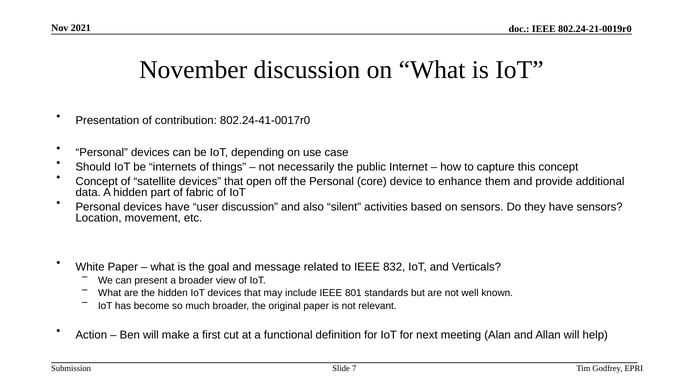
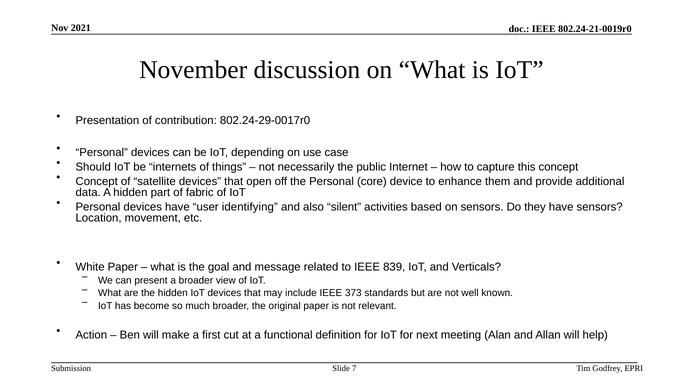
802.24-41-0017r0: 802.24-41-0017r0 -> 802.24-29-0017r0
user discussion: discussion -> identifying
832: 832 -> 839
801: 801 -> 373
